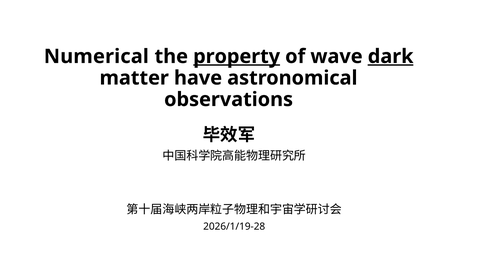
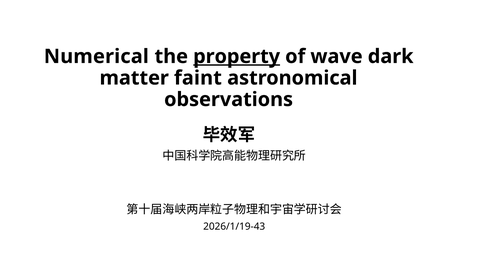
dark underline: present -> none
have: have -> faint
2026/1/19-28: 2026/1/19-28 -> 2026/1/19-43
